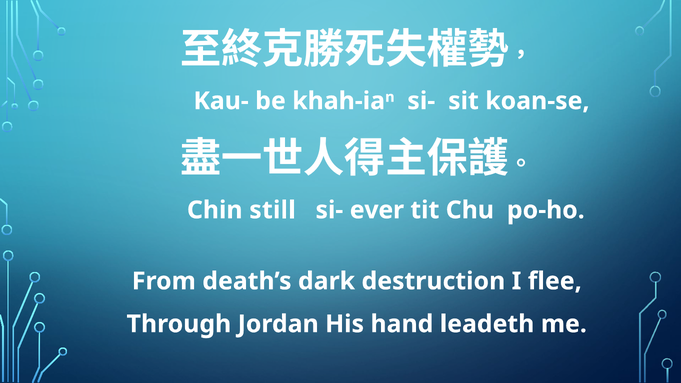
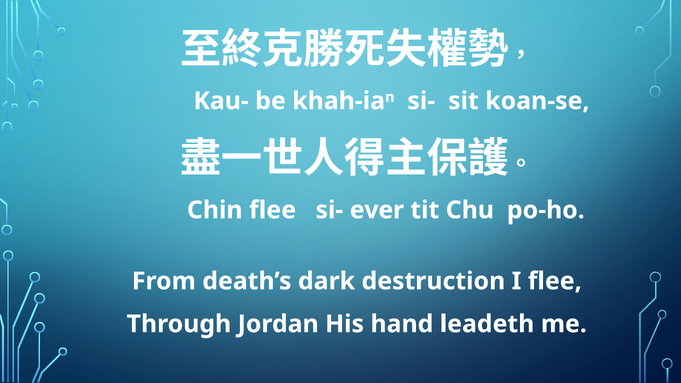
Chin still: still -> flee
